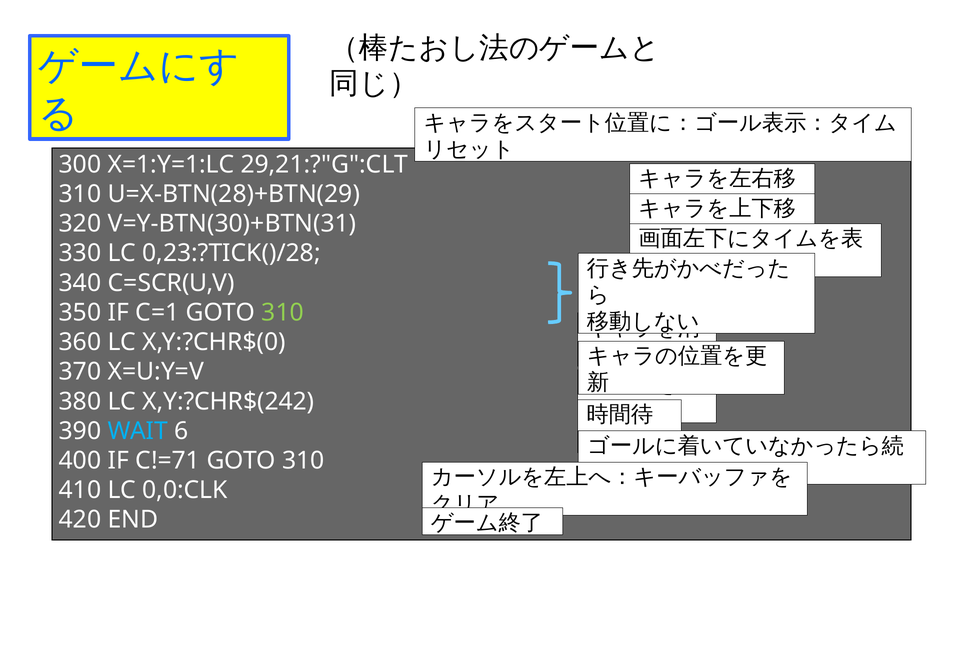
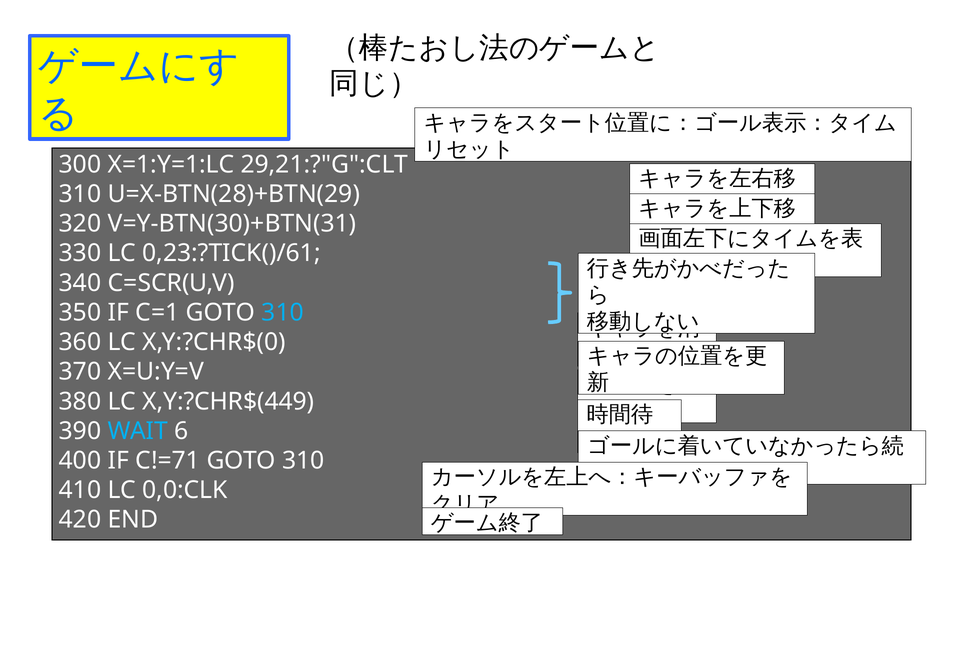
0,23:?TICK()/28: 0,23:?TICK()/28 -> 0,23:?TICK()/61
310 at (283, 313) colour: light green -> light blue
X,Y:?CHR$(242: X,Y:?CHR$(242 -> X,Y:?CHR$(449
